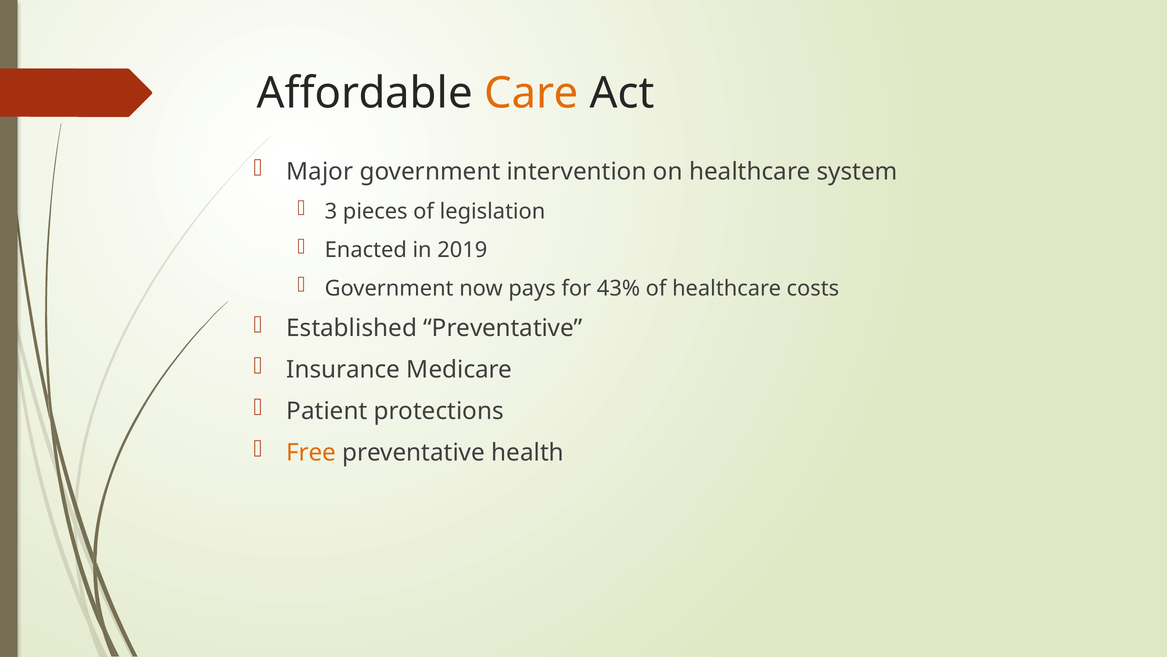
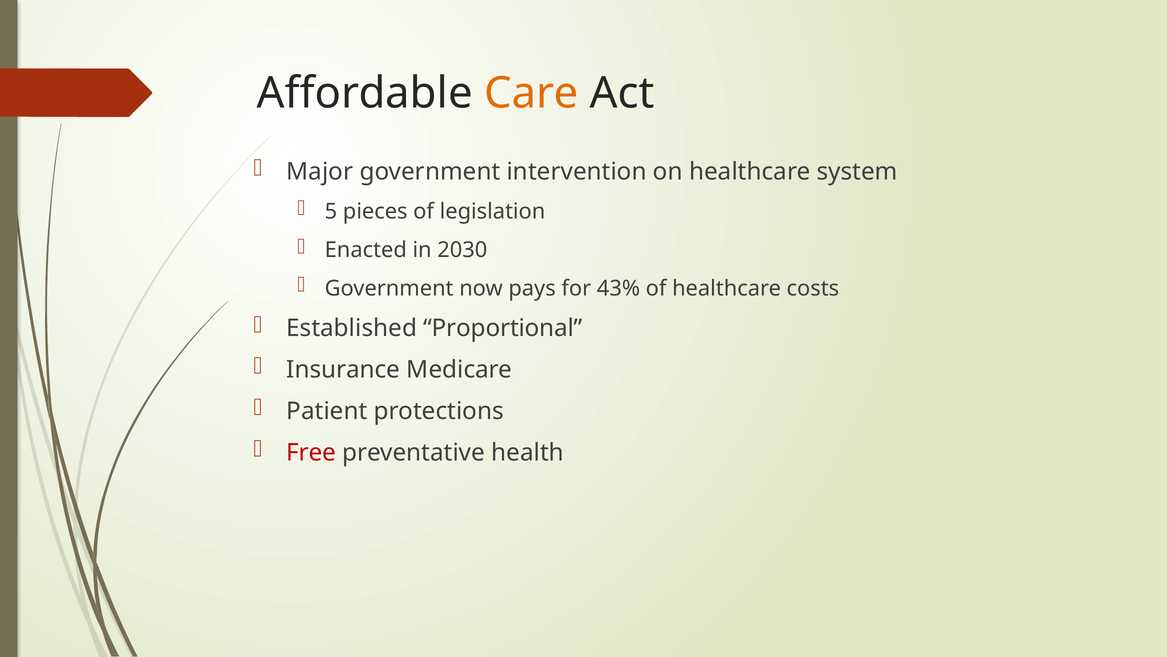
3: 3 -> 5
2019: 2019 -> 2030
Established Preventative: Preventative -> Proportional
Free colour: orange -> red
